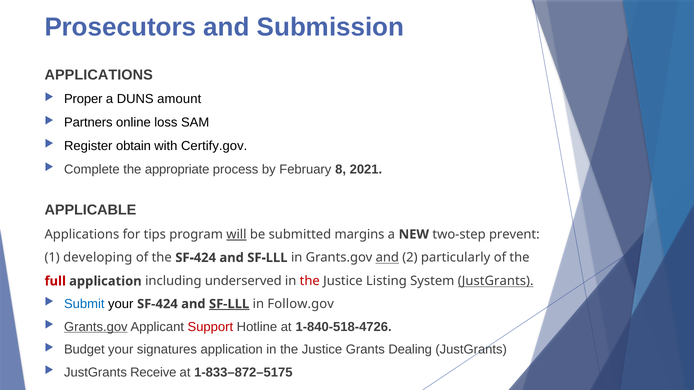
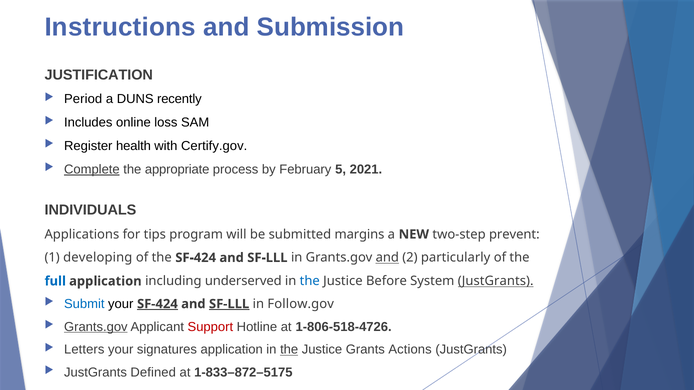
Prosecutors: Prosecutors -> Instructions
APPLICATIONS at (99, 75): APPLICATIONS -> JUSTIFICATION
Proper: Proper -> Period
amount: amount -> recently
Partners: Partners -> Includes
obtain: obtain -> health
Complete underline: none -> present
8: 8 -> 5
APPLICABLE: APPLICABLE -> INDIVIDUALS
will underline: present -> none
full colour: red -> blue
the at (310, 281) colour: red -> blue
Listing: Listing -> Before
SF-424 at (157, 304) underline: none -> present
1-840-518-4726: 1-840-518-4726 -> 1-806-518-4726
Budget: Budget -> Letters
the at (289, 350) underline: none -> present
Dealing: Dealing -> Actions
Receive: Receive -> Defined
